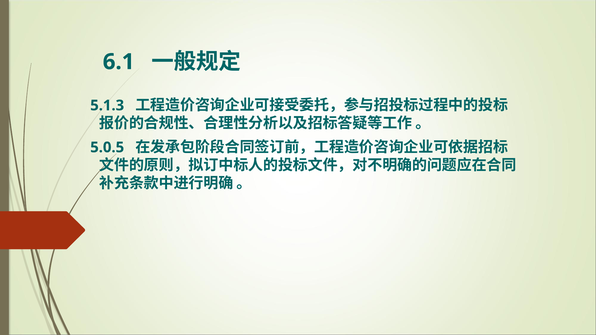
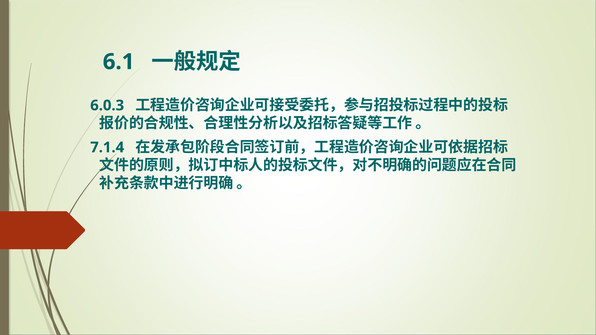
5.1.3: 5.1.3 -> 6.0.3
5.0.5: 5.0.5 -> 7.1.4
